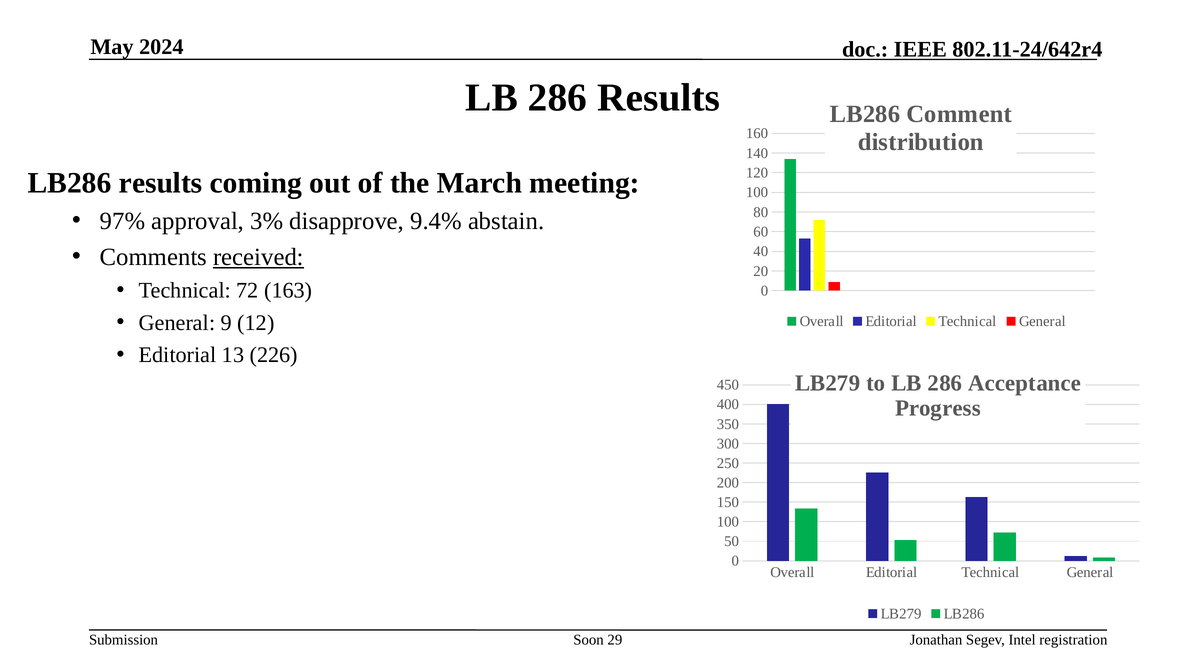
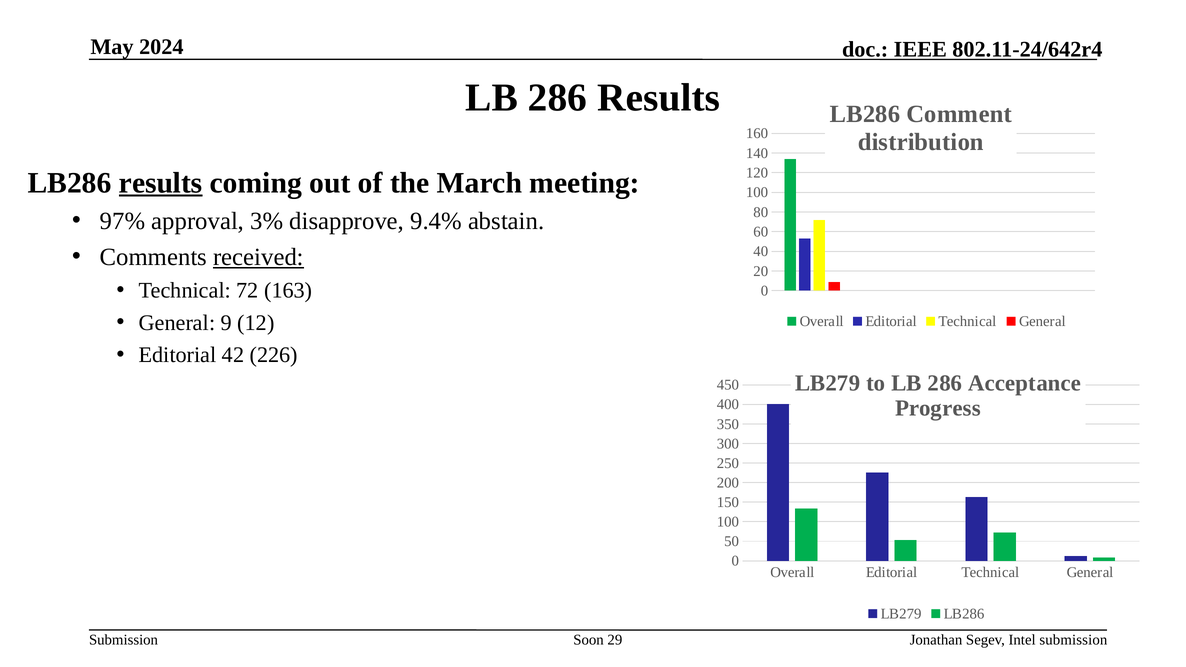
results at (161, 183) underline: none -> present
13: 13 -> 42
Intel registration: registration -> submission
